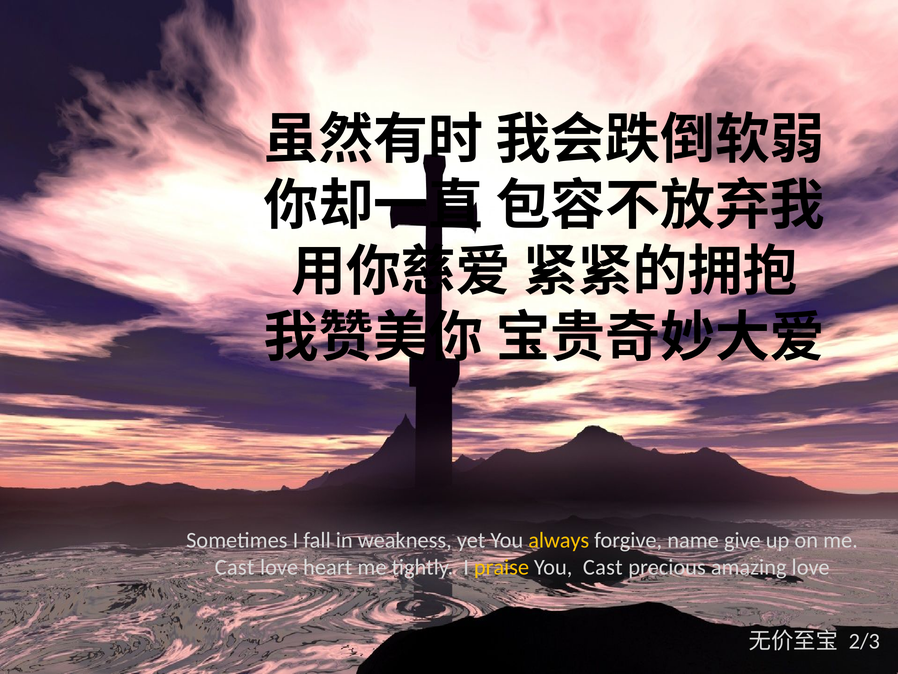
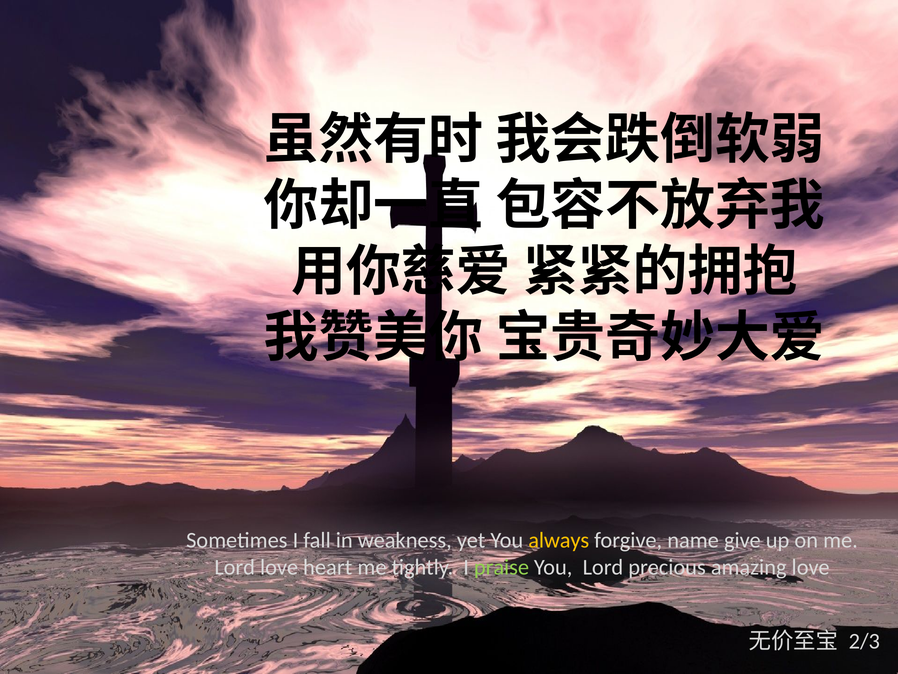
Cast at (235, 567): Cast -> Lord
praise colour: yellow -> light green
You Cast: Cast -> Lord
